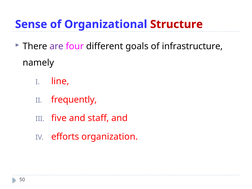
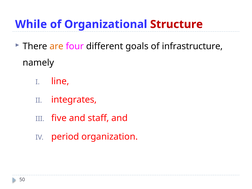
Sense: Sense -> While
are colour: purple -> orange
frequently: frequently -> integrates
efforts: efforts -> period
